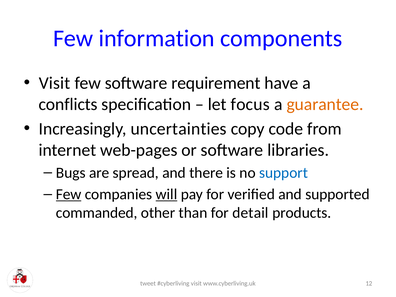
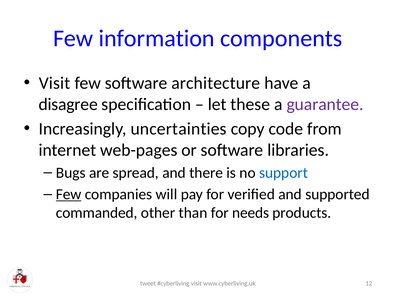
requirement: requirement -> architecture
conflicts: conflicts -> disagree
focus: focus -> these
guarantee colour: orange -> purple
will underline: present -> none
detail: detail -> needs
